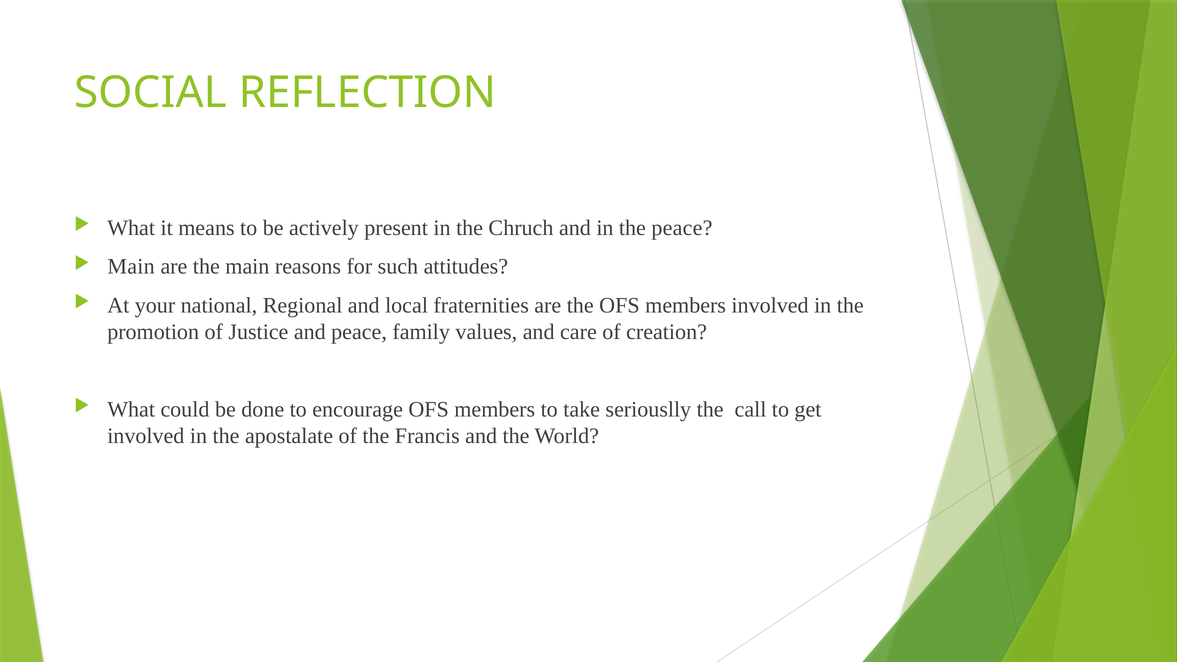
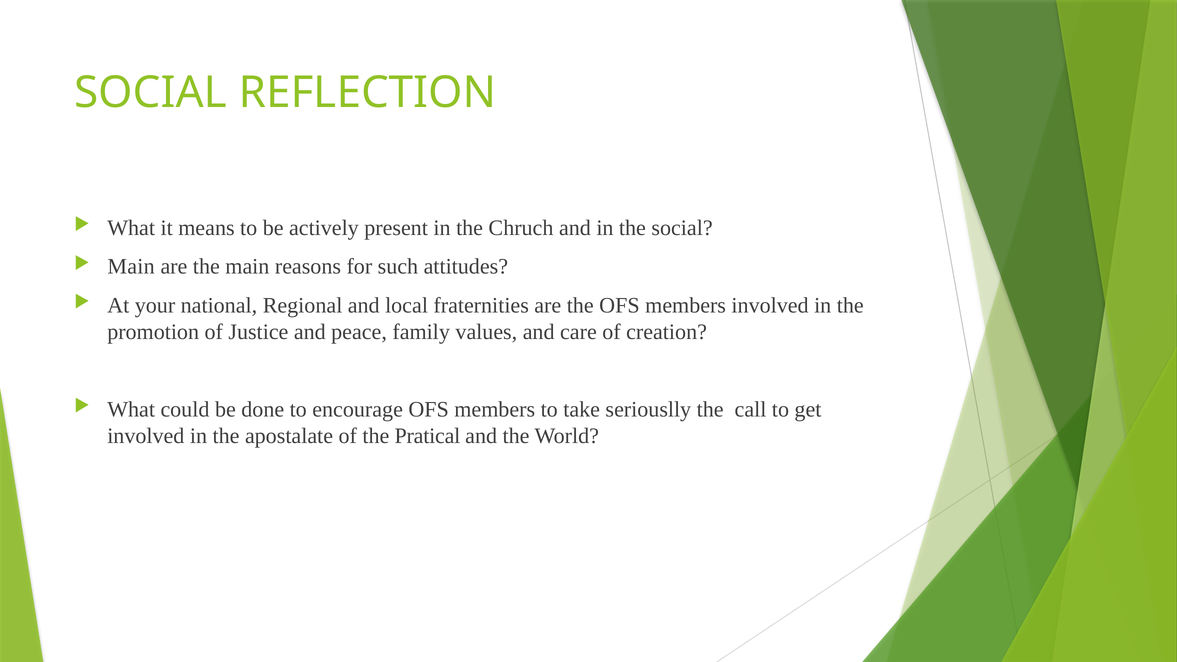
the peace: peace -> social
Francis: Francis -> Pratical
